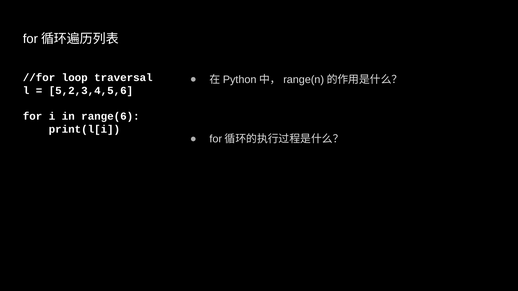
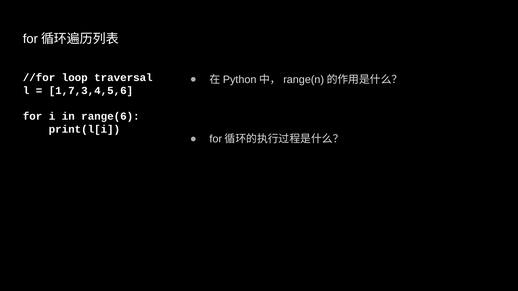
5,2,3,4,5,6: 5,2,3,4,5,6 -> 1,7,3,4,5,6
